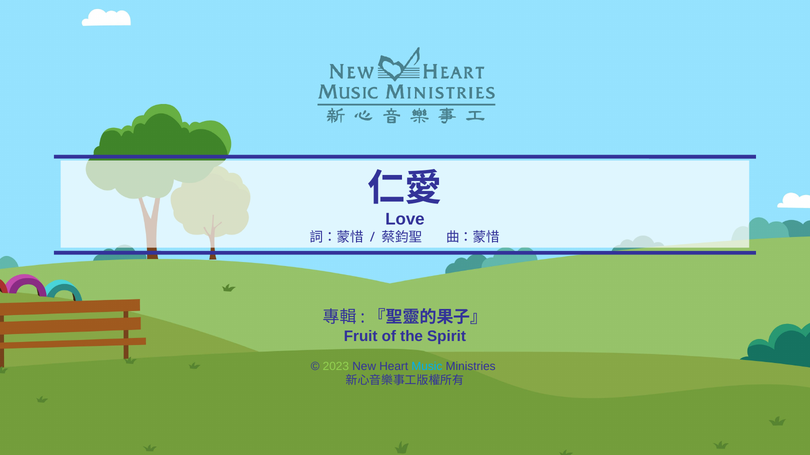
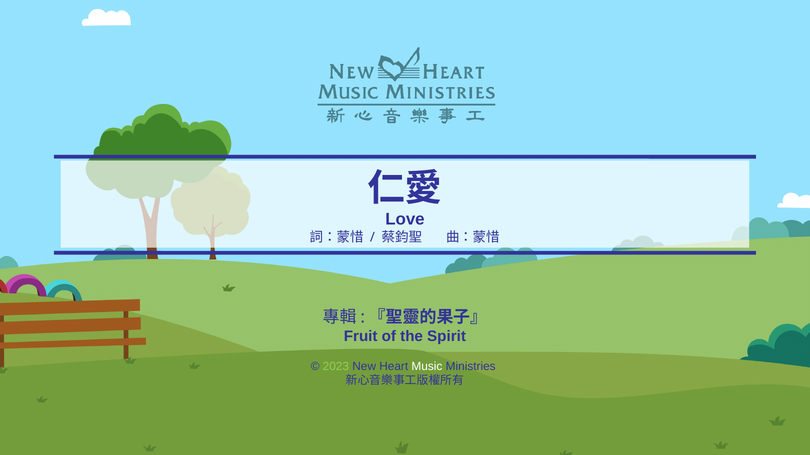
Music colour: light blue -> white
